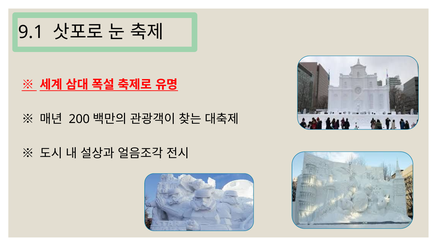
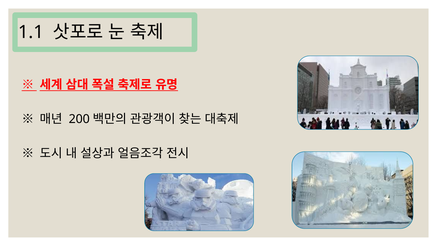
9.1: 9.1 -> 1.1
